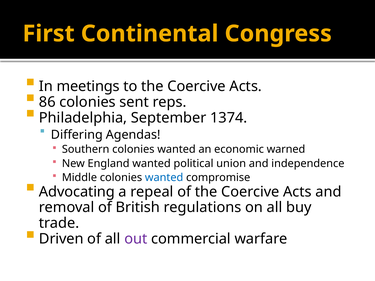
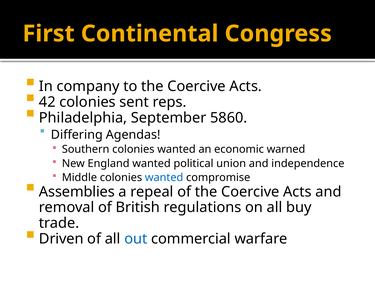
meetings: meetings -> company
86: 86 -> 42
1374: 1374 -> 5860
Advocating: Advocating -> Assemblies
out colour: purple -> blue
